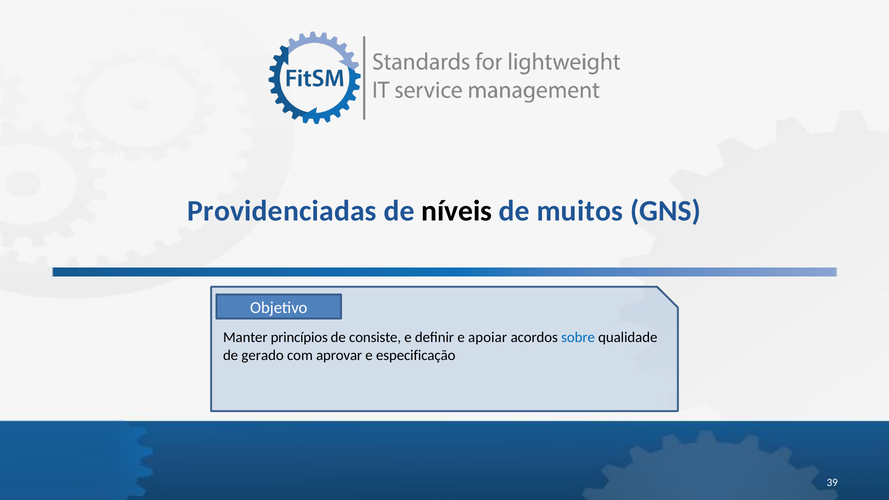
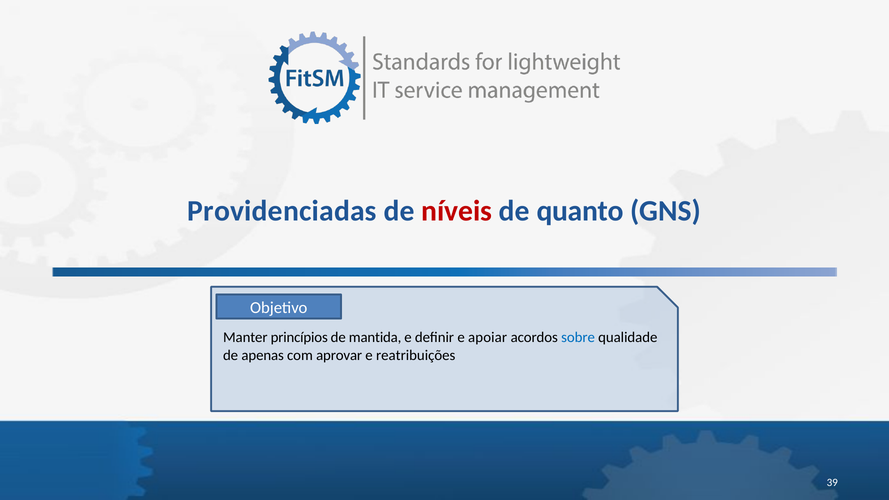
níveis colour: black -> red
muitos: muitos -> quanto
consiste: consiste -> mantida
gerado: gerado -> apenas
especificação: especificação -> reatribuições
